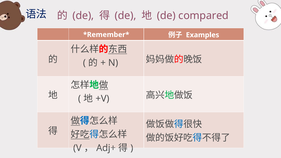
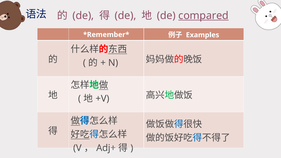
compared underline: none -> present
